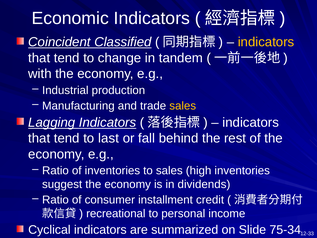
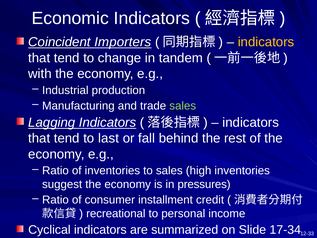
Classified: Classified -> Importers
sales at (183, 106) colour: yellow -> light green
dividends: dividends -> pressures
75-34: 75-34 -> 17-34
